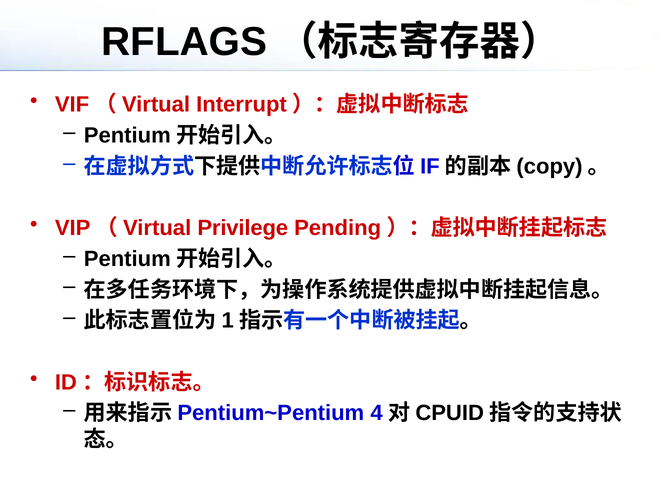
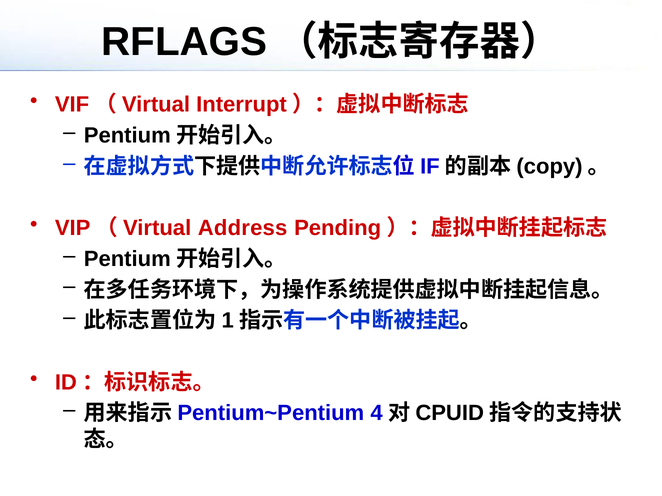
Privilege: Privilege -> Address
